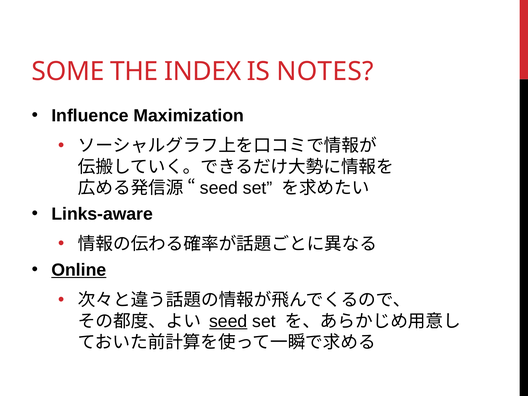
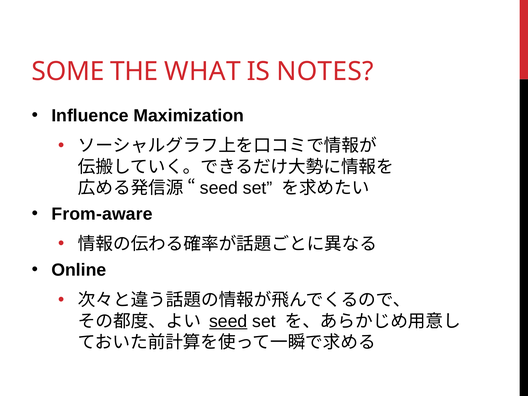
INDEX: INDEX -> WHAT
Links-aware: Links-aware -> From-aware
Online underline: present -> none
